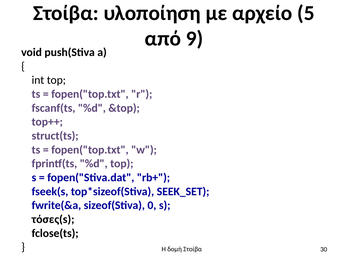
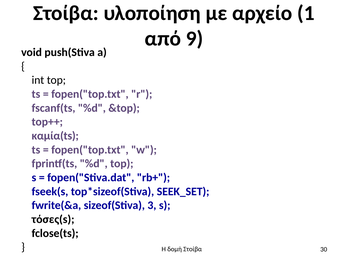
5: 5 -> 1
struct(ts: struct(ts -> καμία(ts
0: 0 -> 3
